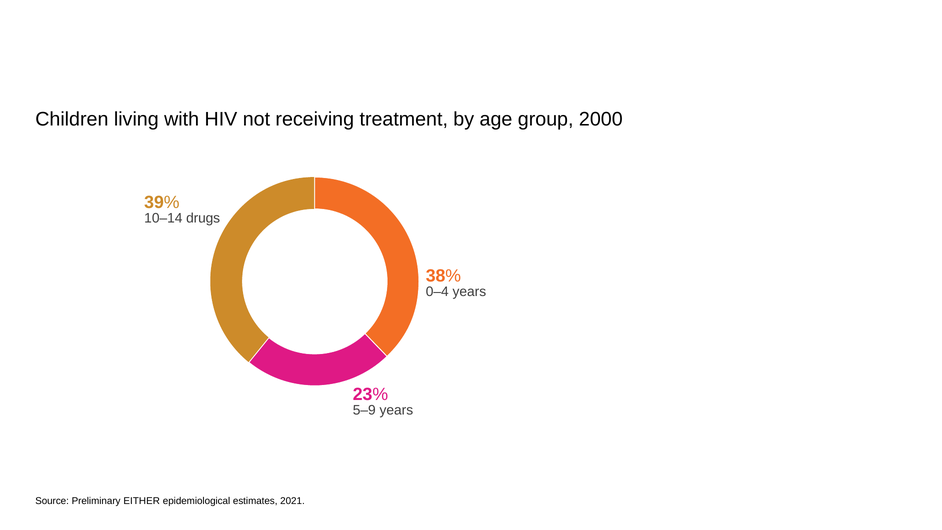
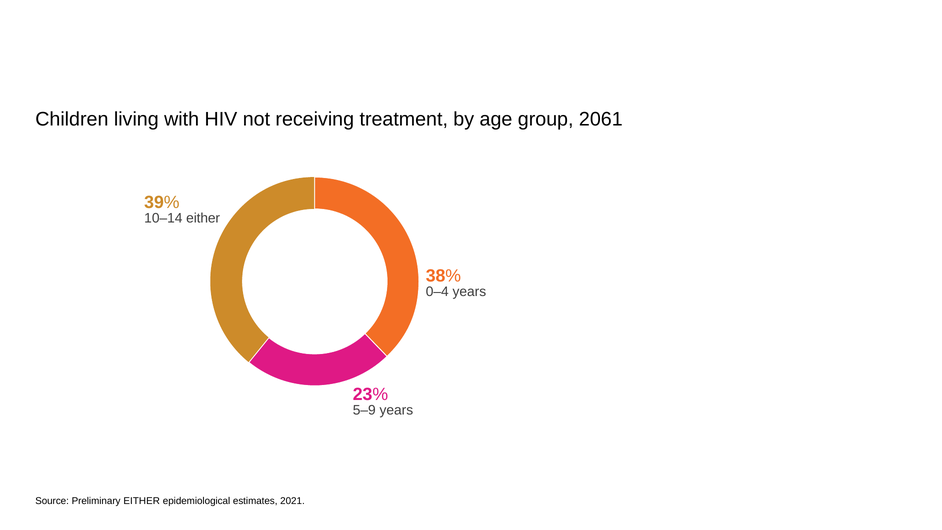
2000: 2000 -> 2061
10–14 drugs: drugs -> either
